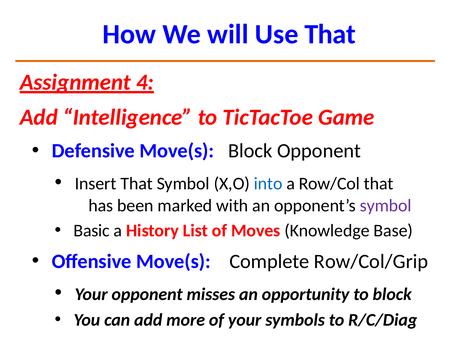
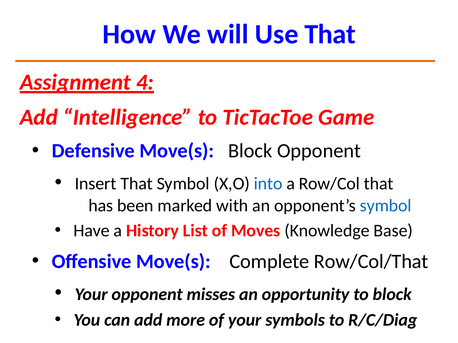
symbol at (386, 206) colour: purple -> blue
Basic: Basic -> Have
Row/Col/Grip: Row/Col/Grip -> Row/Col/That
